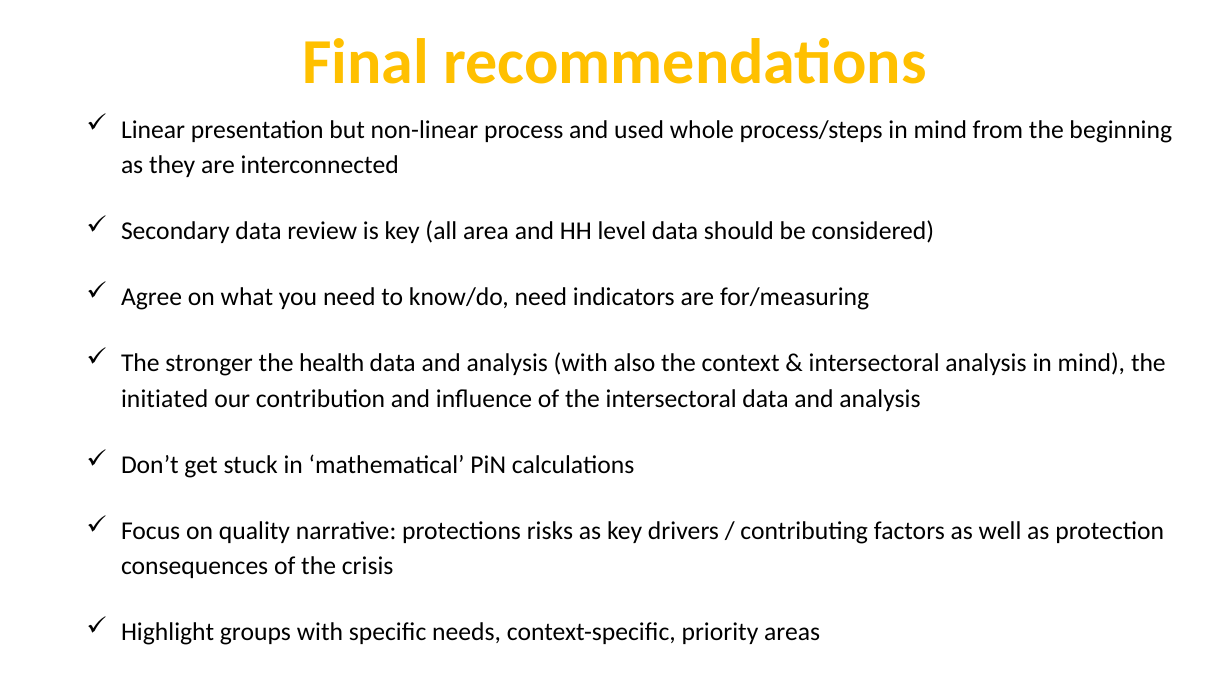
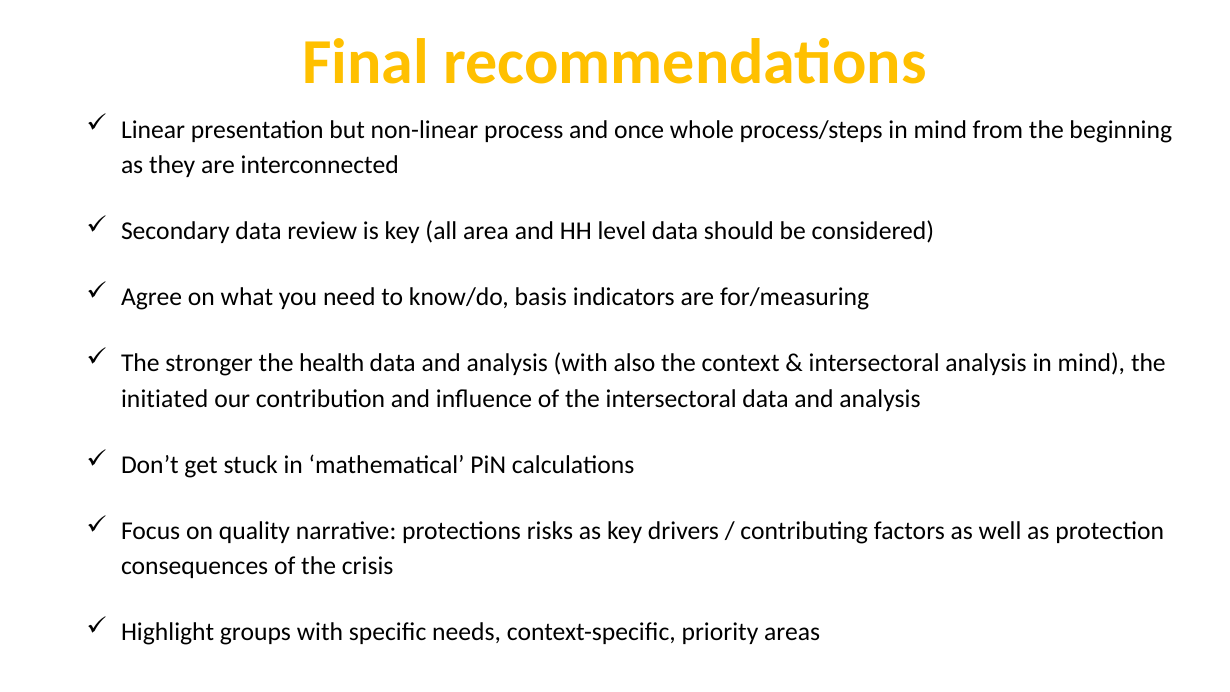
used: used -> once
know/do need: need -> basis
